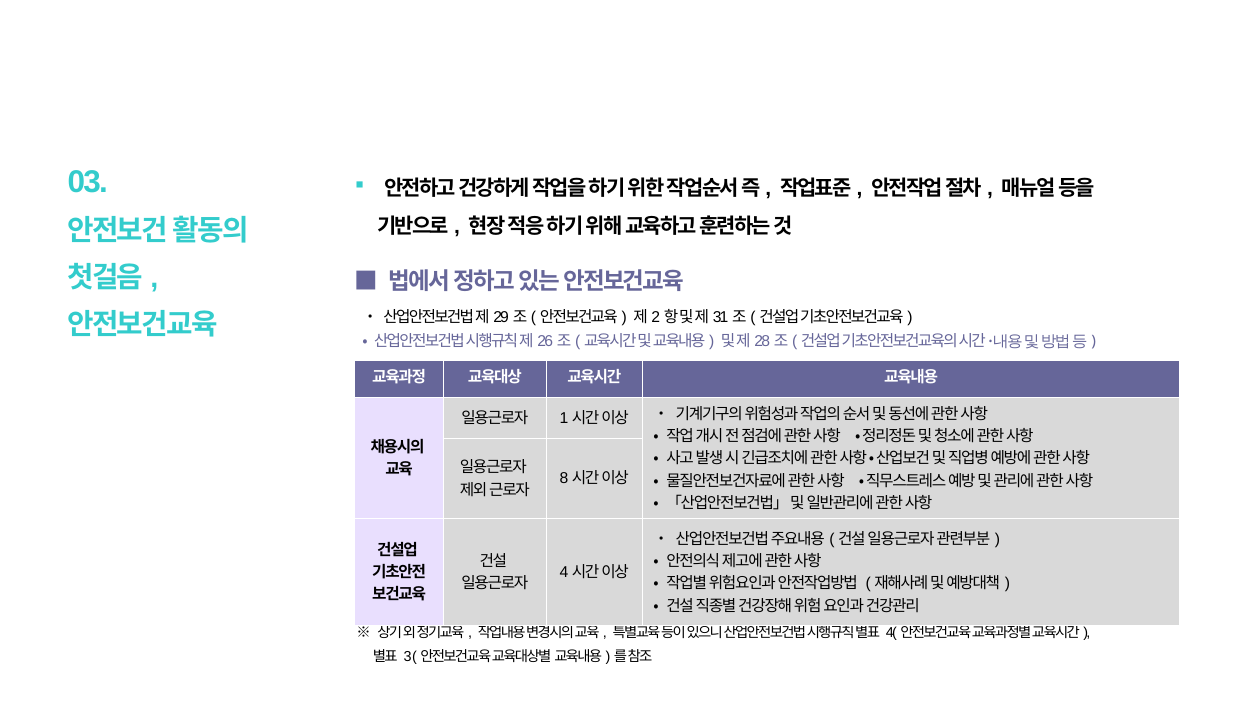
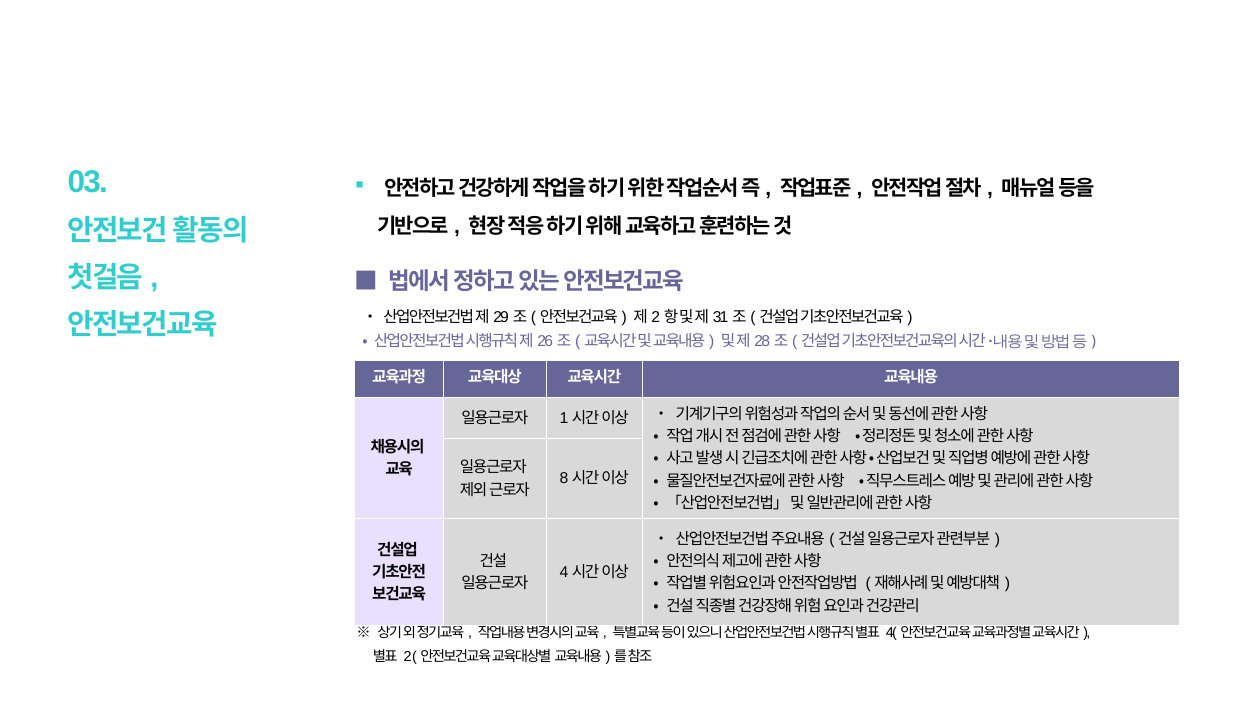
3: 3 -> 2
